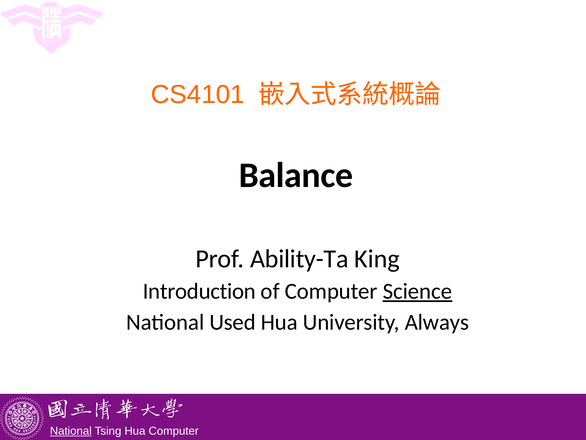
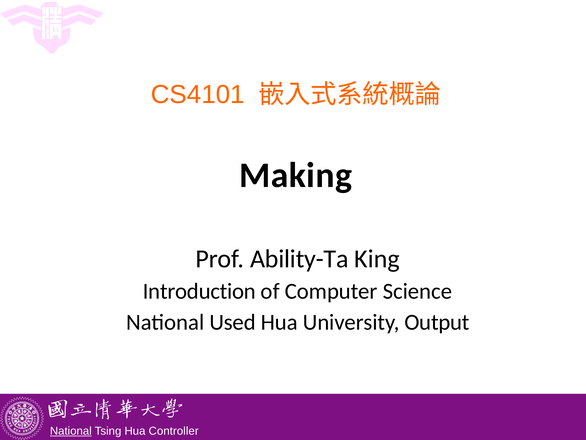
Balance: Balance -> Making
Science underline: present -> none
Always: Always -> Output
Hua Computer: Computer -> Controller
